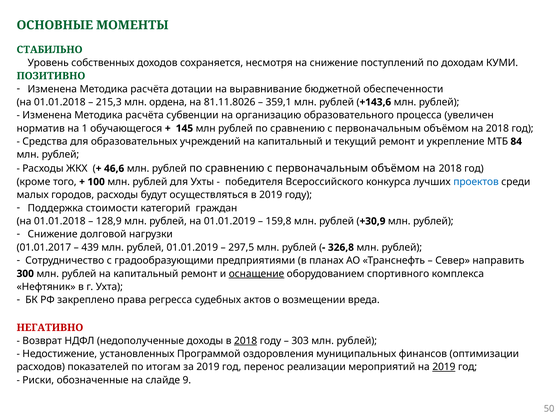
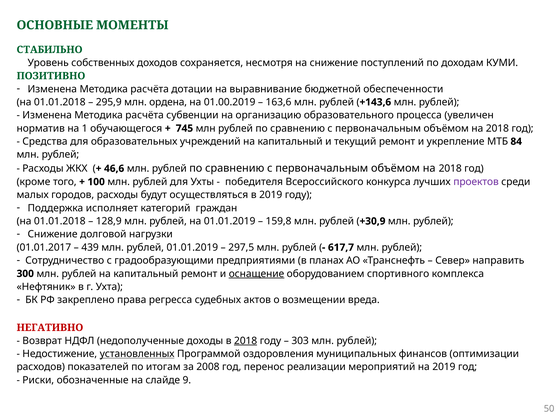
215,3: 215,3 -> 295,9
81.11.8026: 81.11.8026 -> 01.00.2019
359,1: 359,1 -> 163,6
145: 145 -> 745
проектов colour: blue -> purple
стоимости: стоимости -> исполняет
326,8: 326,8 -> 617,7
установленных underline: none -> present
за 2019: 2019 -> 2008
2019 at (444, 367) underline: present -> none
